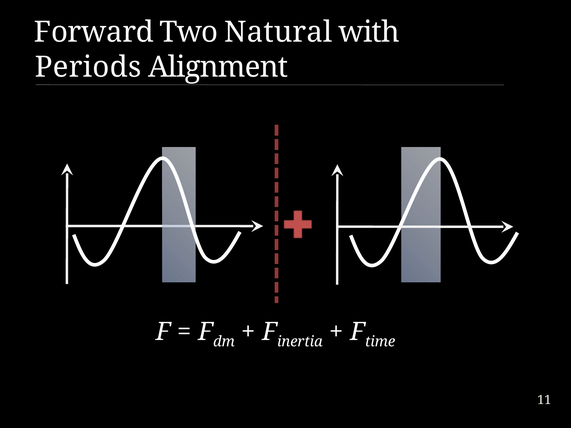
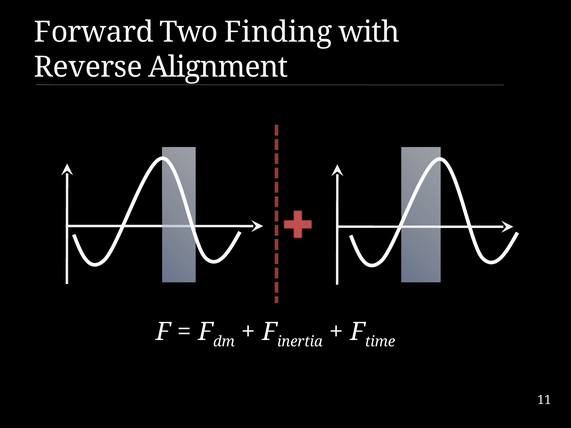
Natural: Natural -> Finding
Periods: Periods -> Reverse
